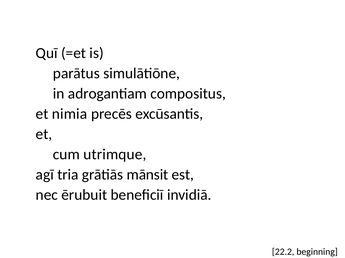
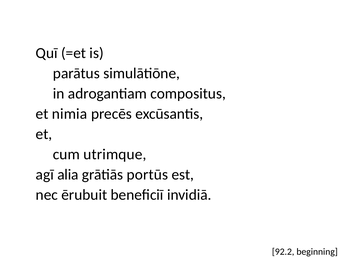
tria: tria -> alia
mānsit: mānsit -> portūs
22.2: 22.2 -> 92.2
